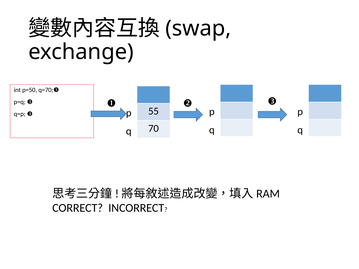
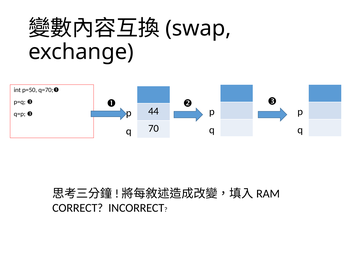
55: 55 -> 44
